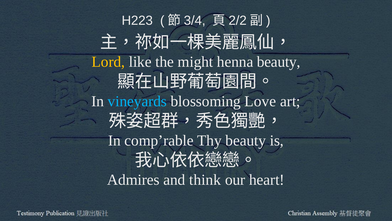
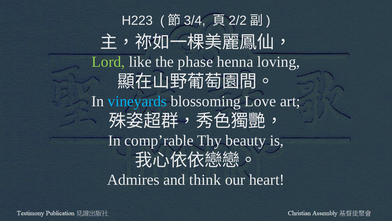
Lord colour: yellow -> light green
might: might -> phase
henna beauty: beauty -> loving
